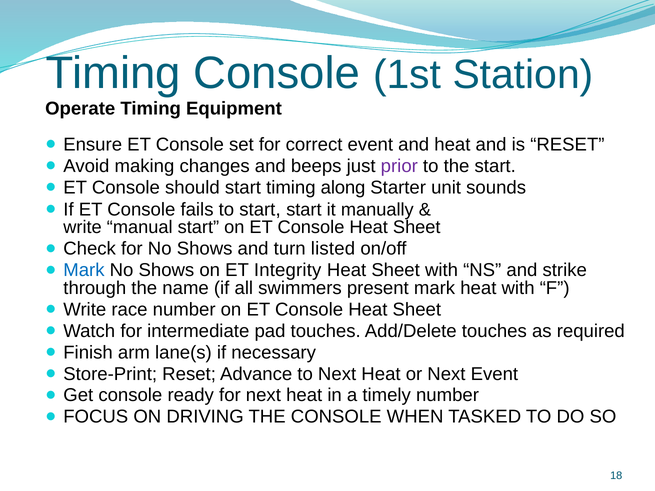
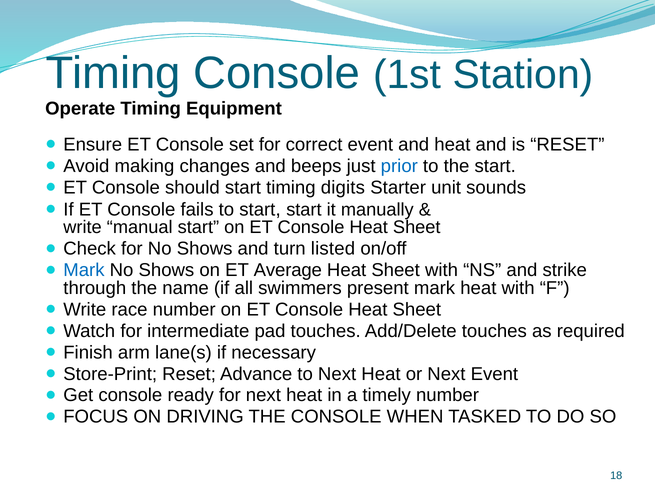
prior colour: purple -> blue
along: along -> digits
Integrity: Integrity -> Average
